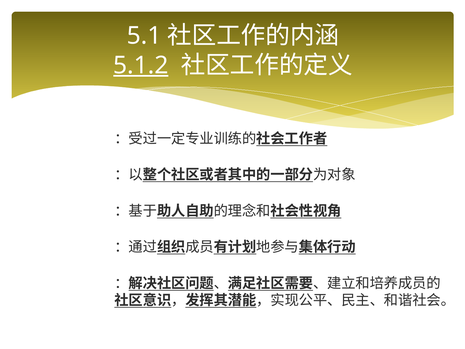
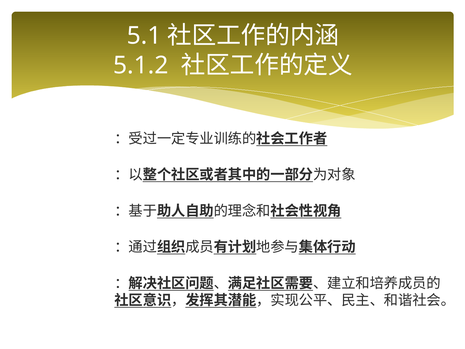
5.1.2 underline: present -> none
